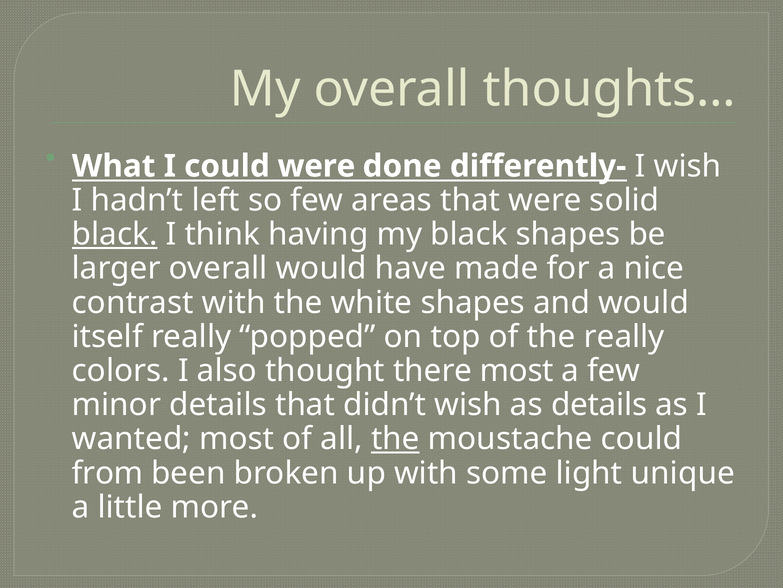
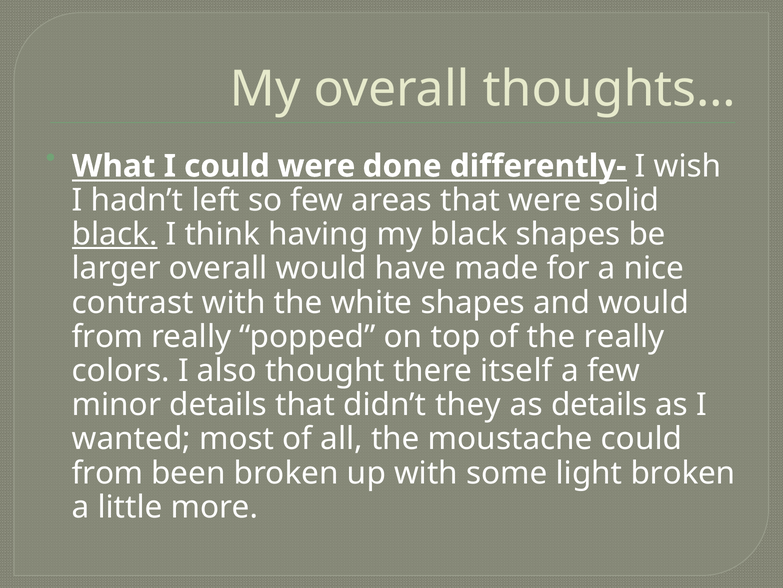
itself at (107, 336): itself -> from
there most: most -> itself
didn’t wish: wish -> they
the at (395, 438) underline: present -> none
light unique: unique -> broken
